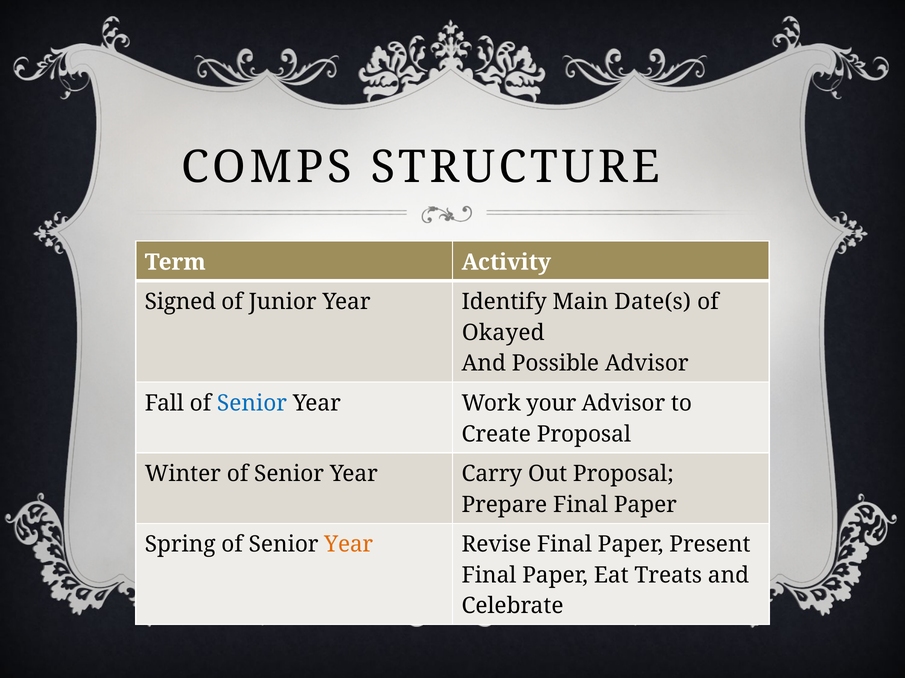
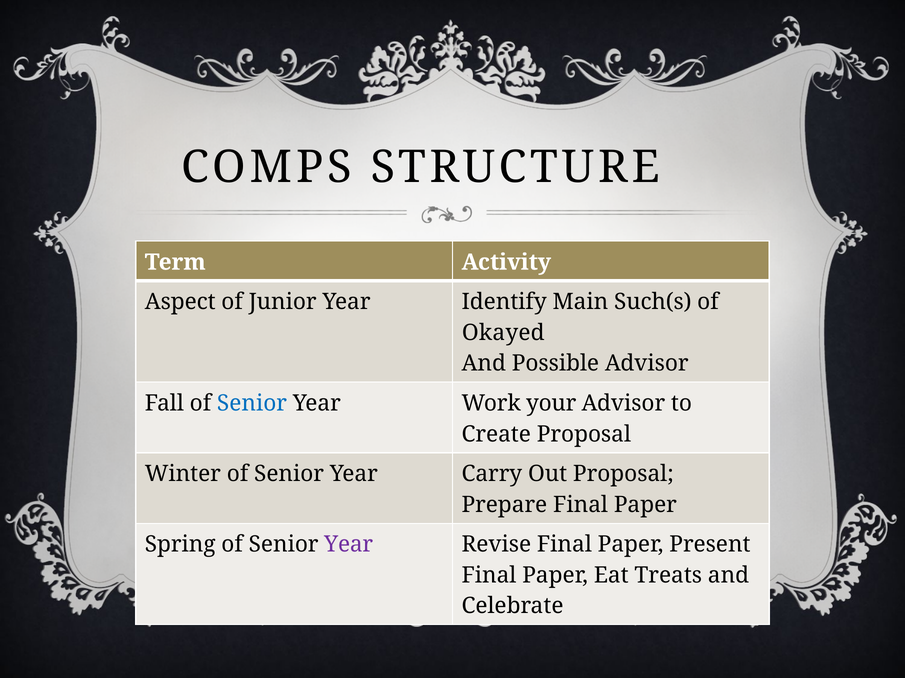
Signed: Signed -> Aspect
Date(s: Date(s -> Such(s
Year at (349, 545) colour: orange -> purple
